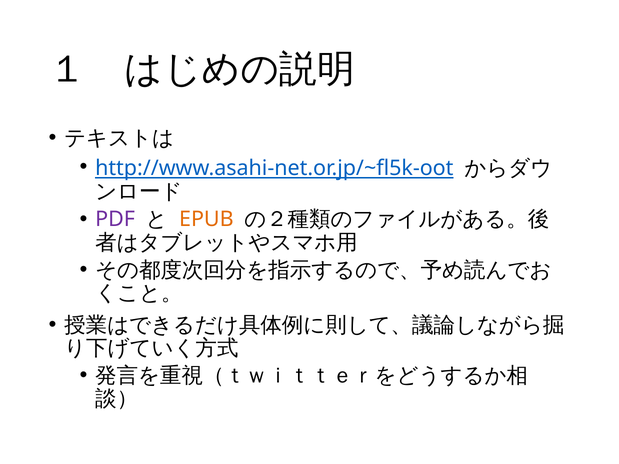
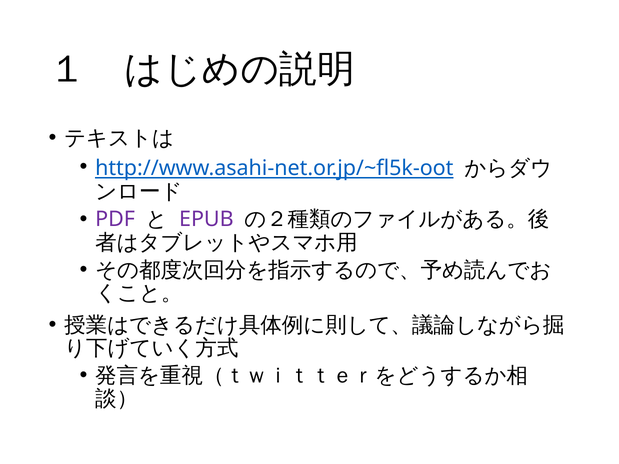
EPUB colour: orange -> purple
